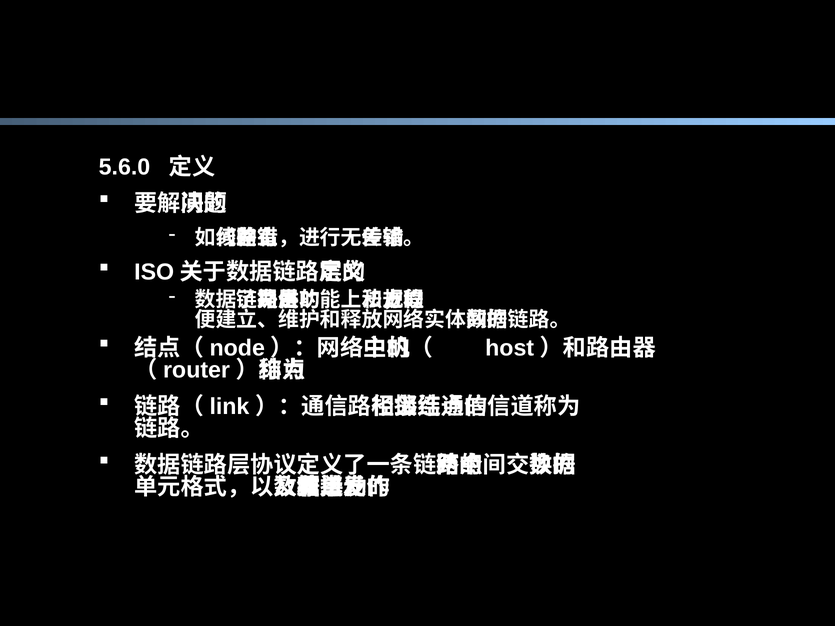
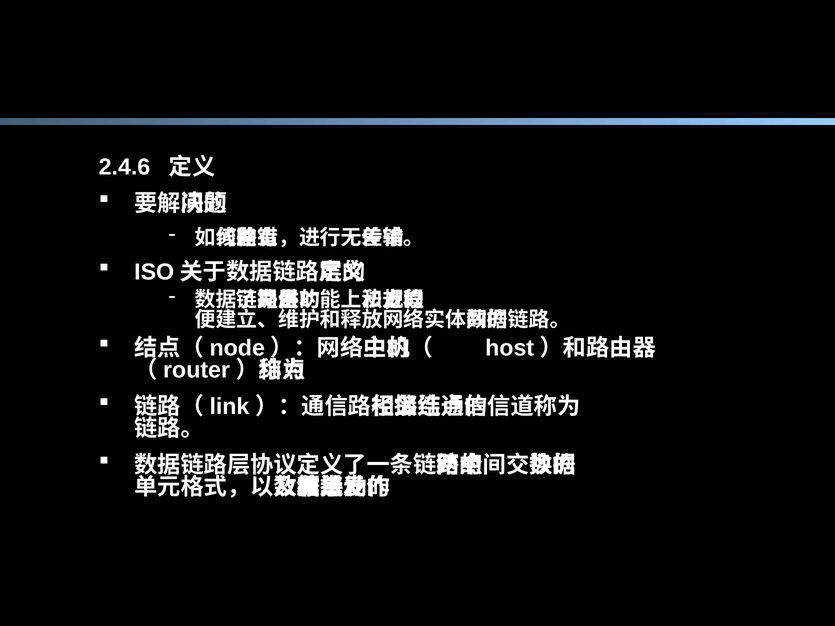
5.6.0: 5.6.0 -> 2.4.6
